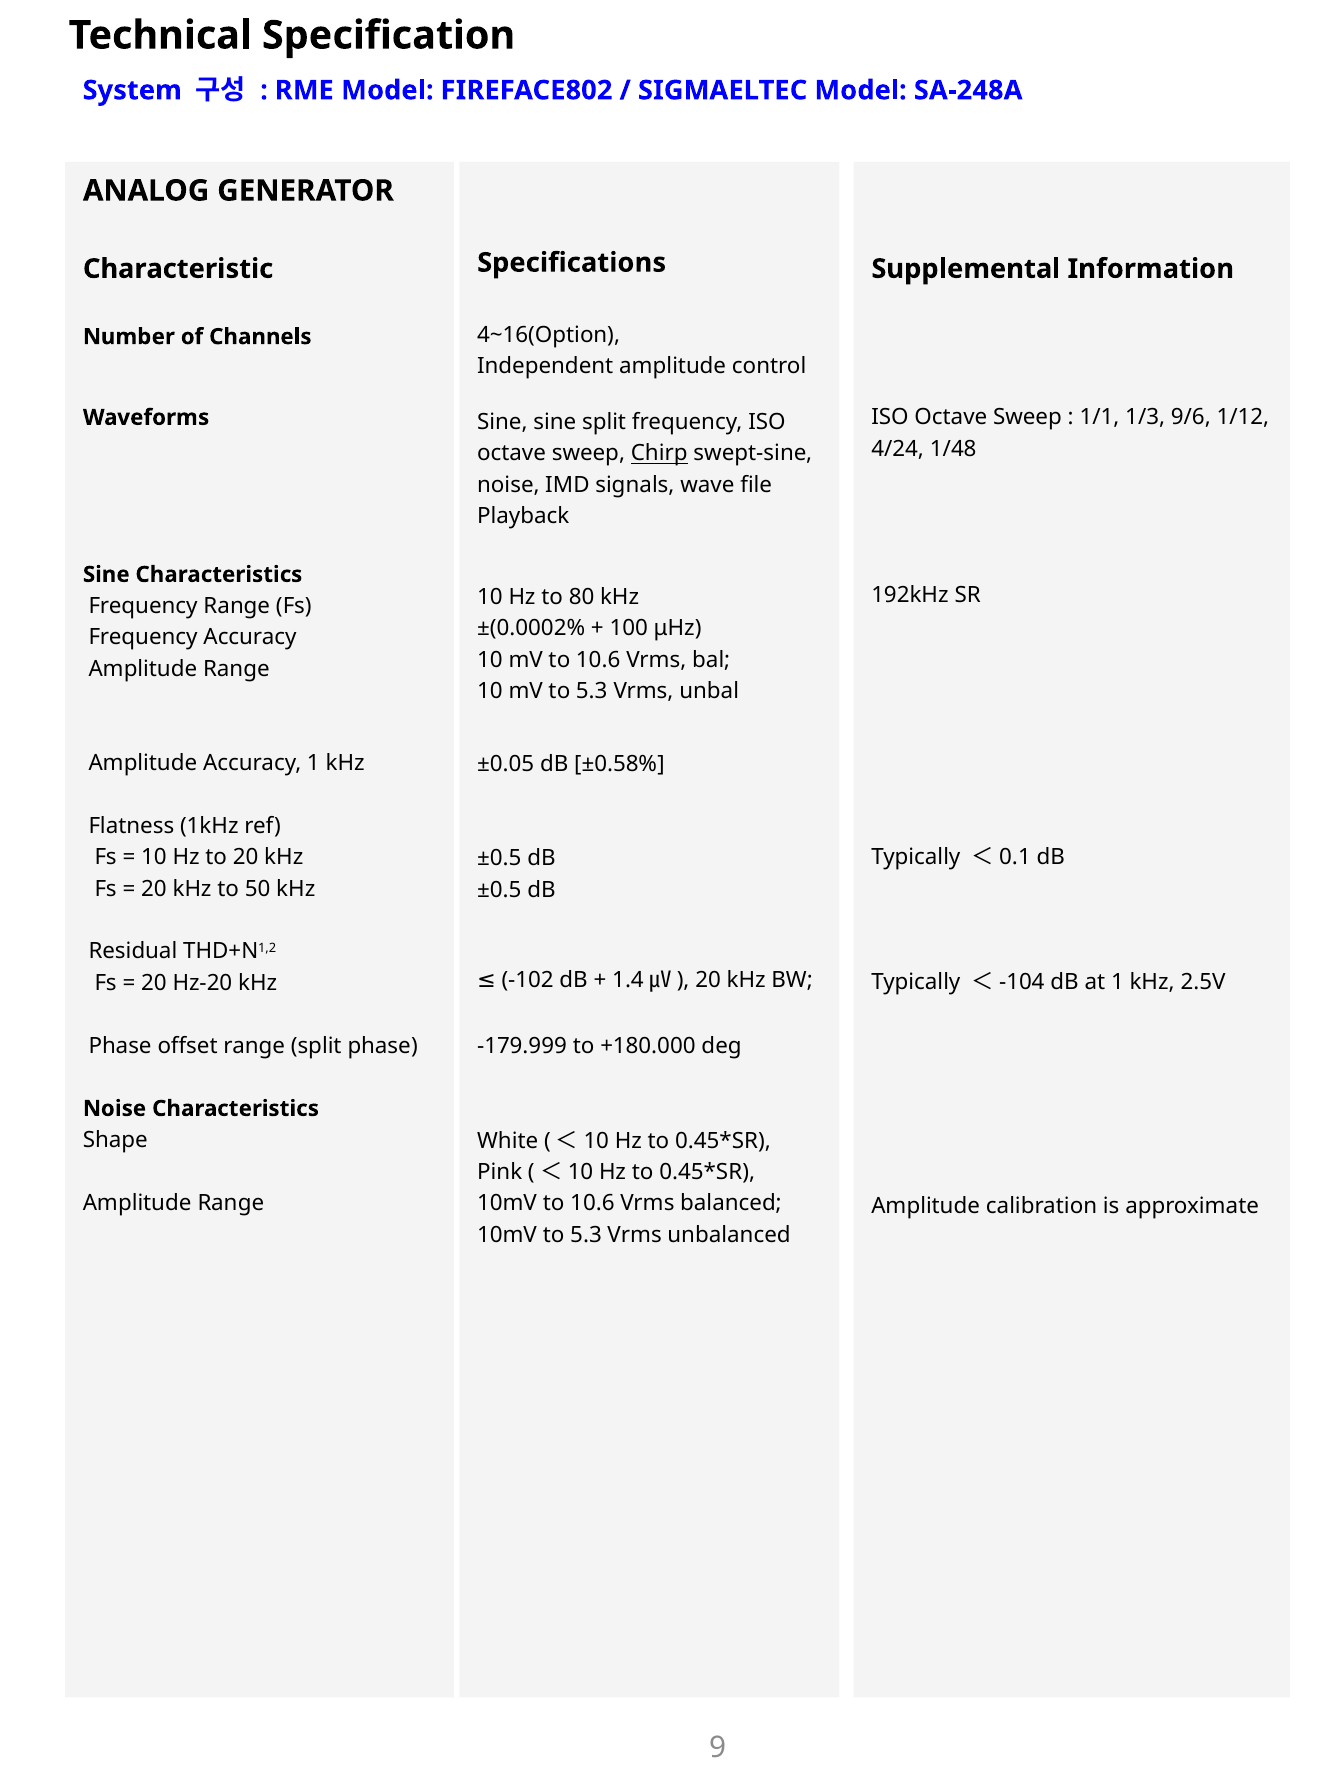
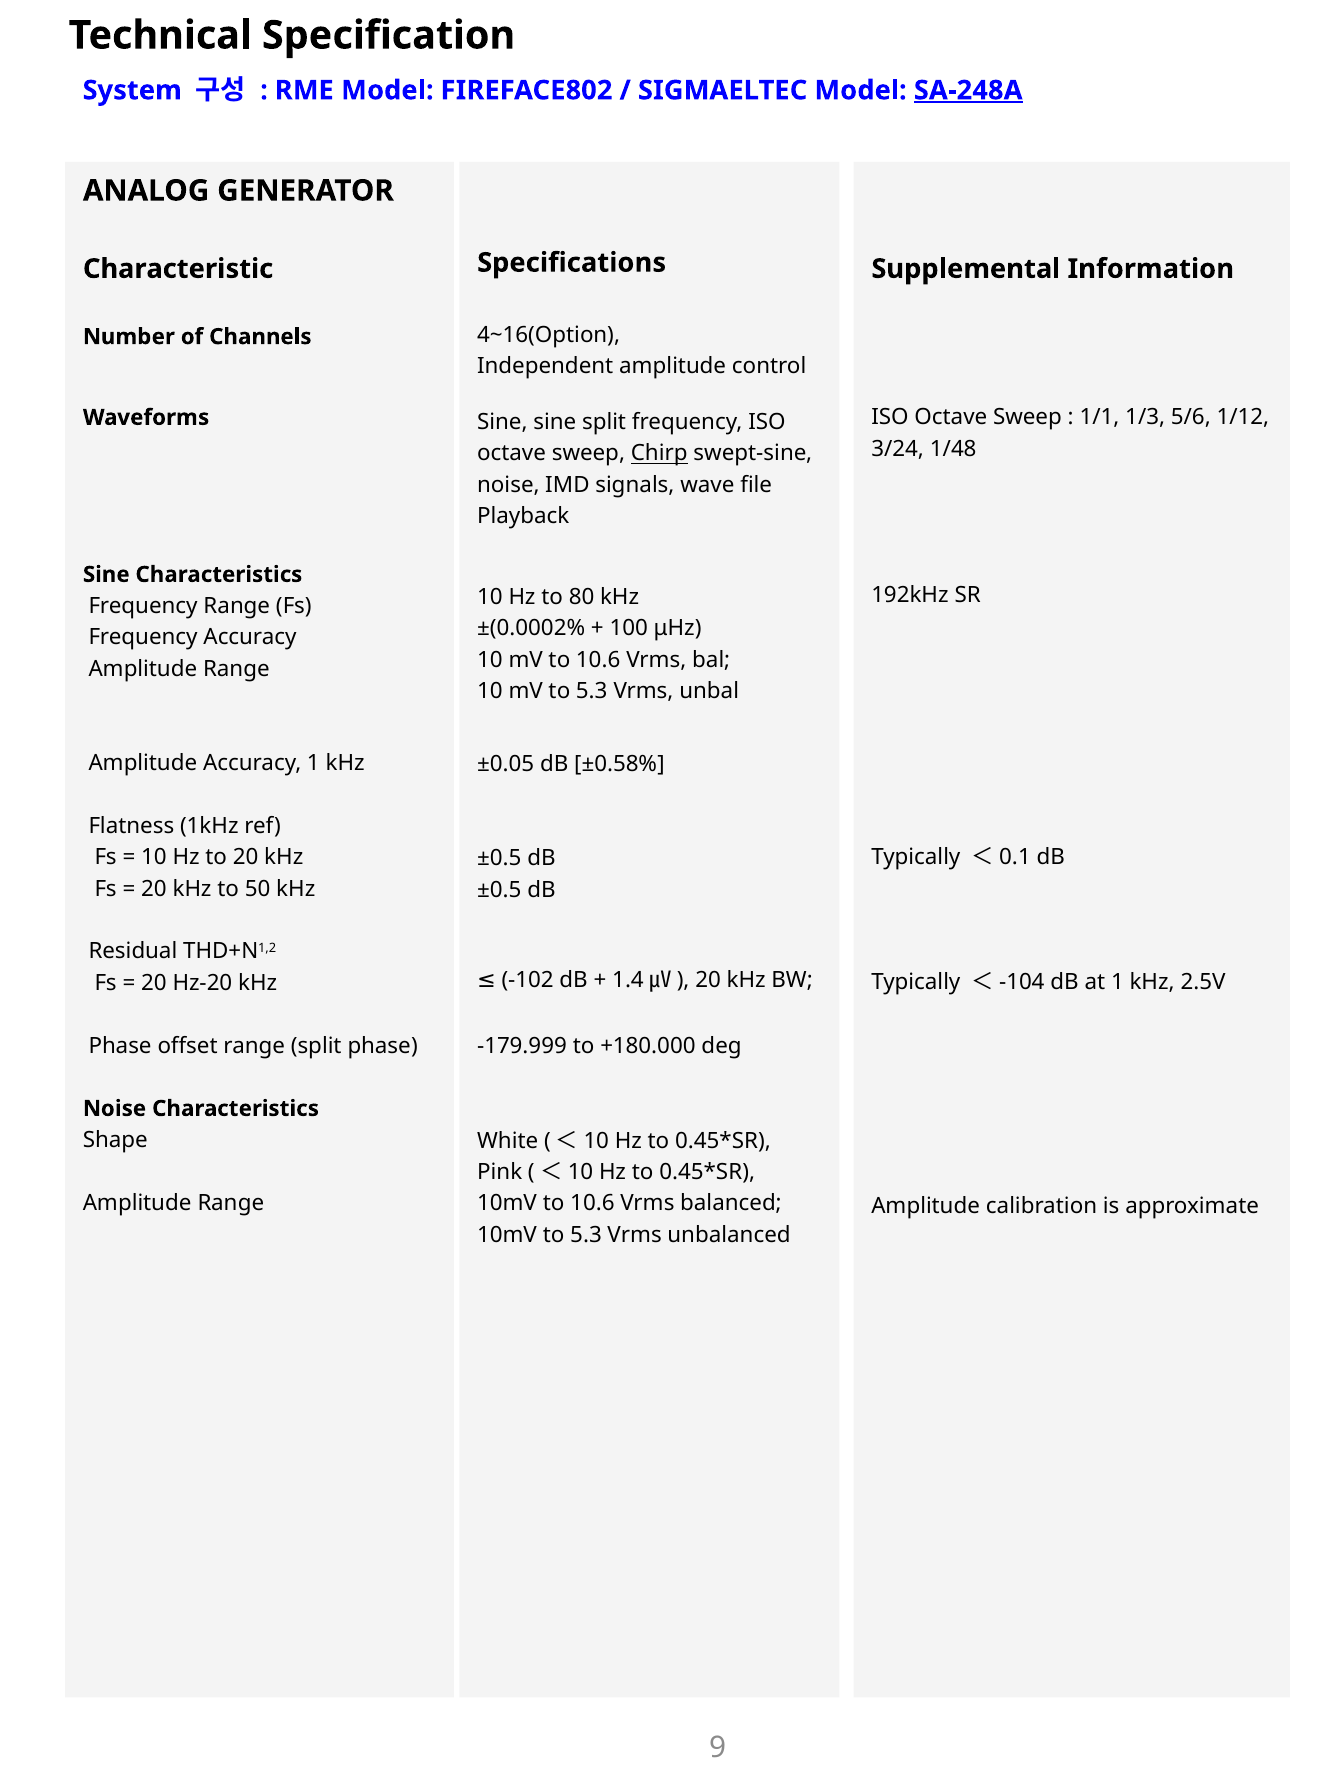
SA-248A underline: none -> present
9/6: 9/6 -> 5/6
4/24: 4/24 -> 3/24
